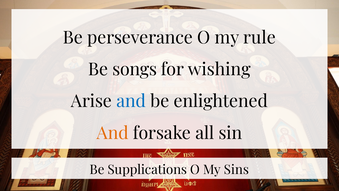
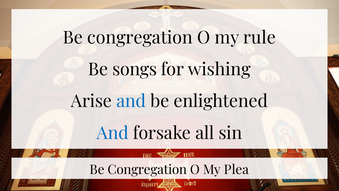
perseverance at (140, 38): perseverance -> congregation
And at (113, 133) colour: orange -> blue
Supplications at (147, 170): Supplications -> Congregation
Sins: Sins -> Plea
